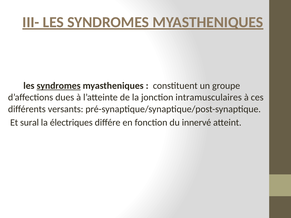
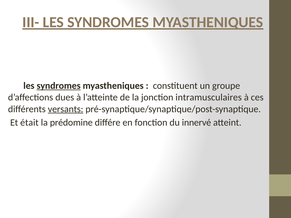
versants underline: none -> present
sural: sural -> était
électriques: électriques -> prédomine
